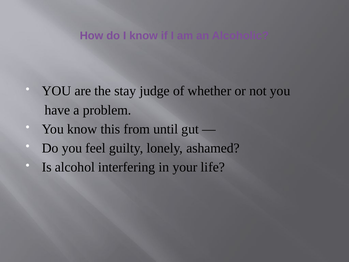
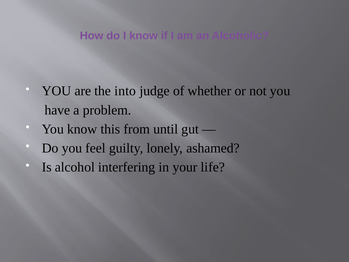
stay: stay -> into
